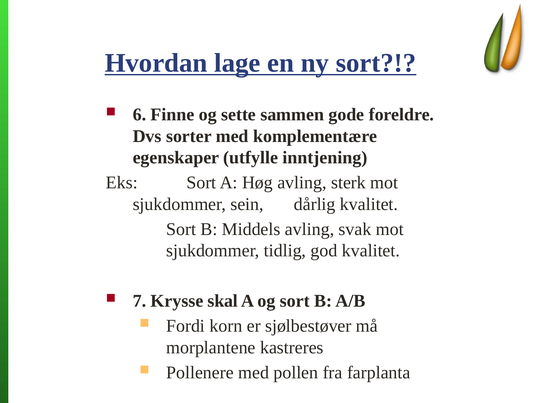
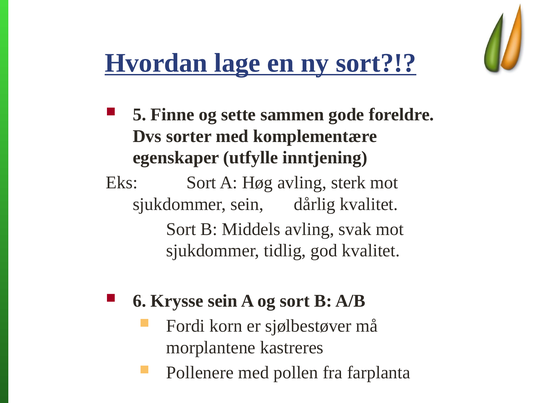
6: 6 -> 5
7: 7 -> 6
Krysse skal: skal -> sein
